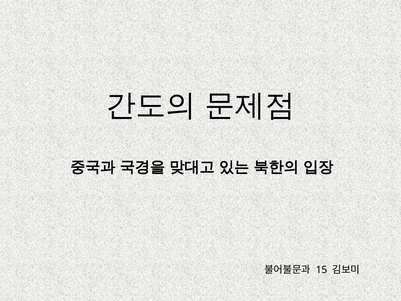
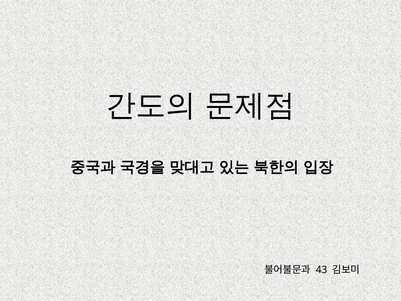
15: 15 -> 43
